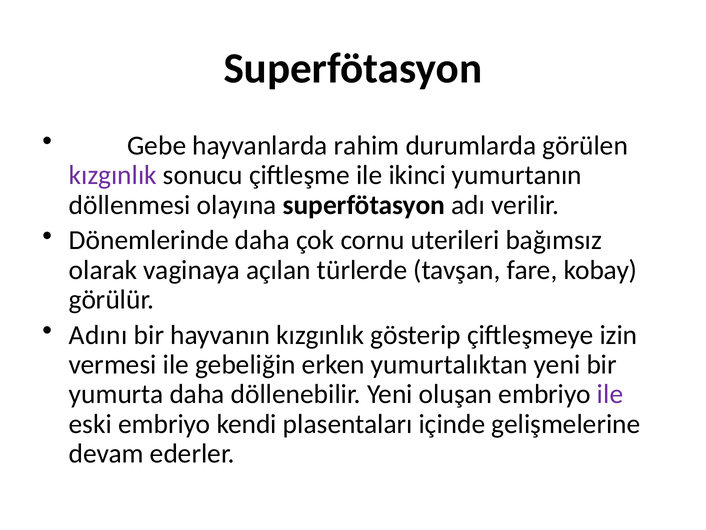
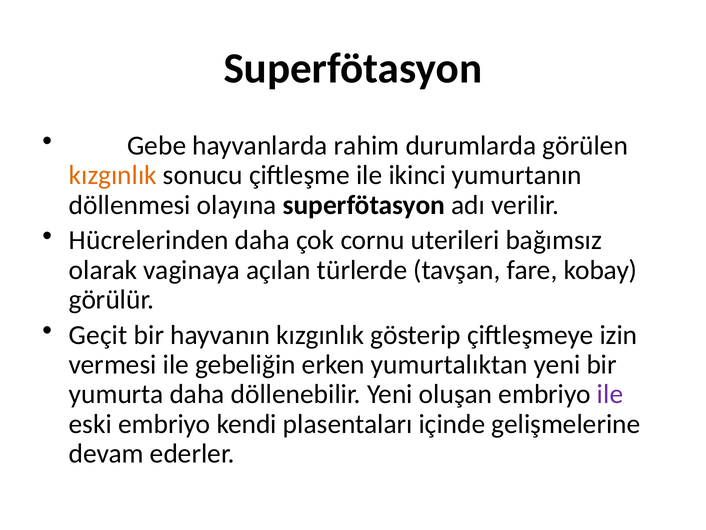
kızgınlık at (113, 175) colour: purple -> orange
Dönemlerinde: Dönemlerinde -> Hücrelerinden
Adını: Adını -> Geçit
